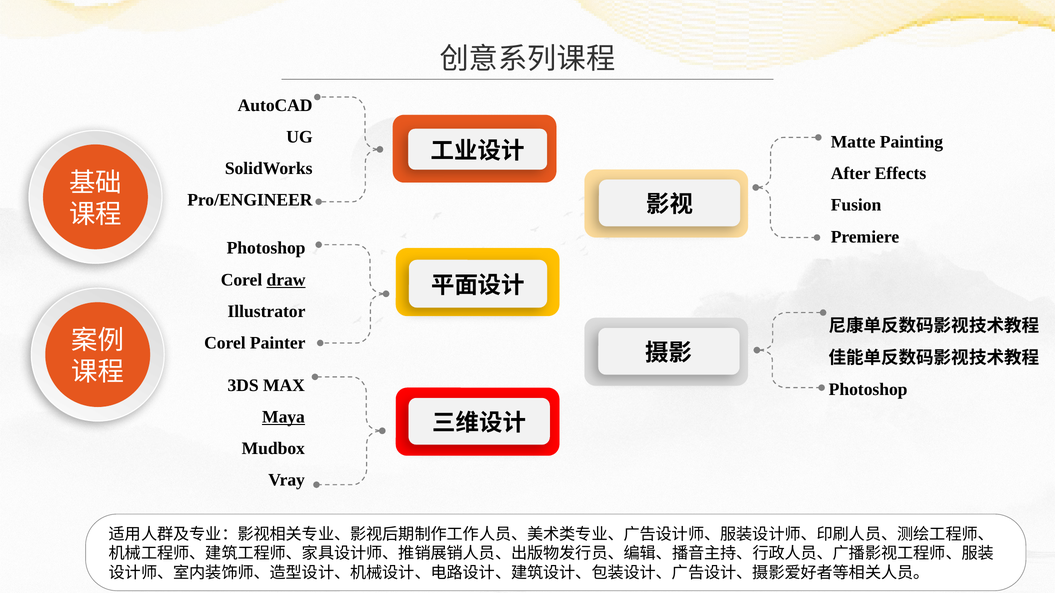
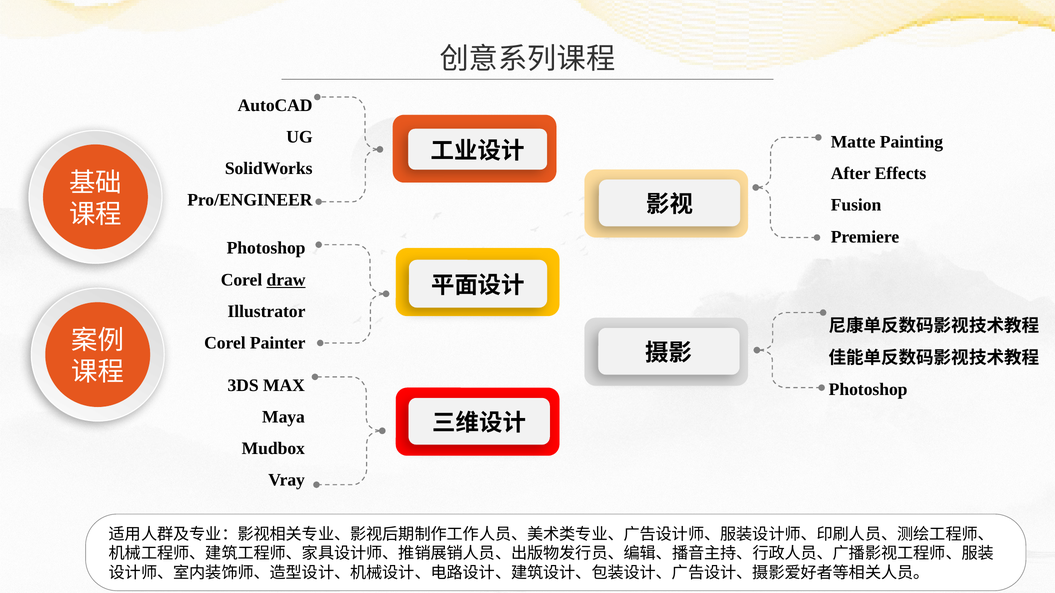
Maya underline: present -> none
